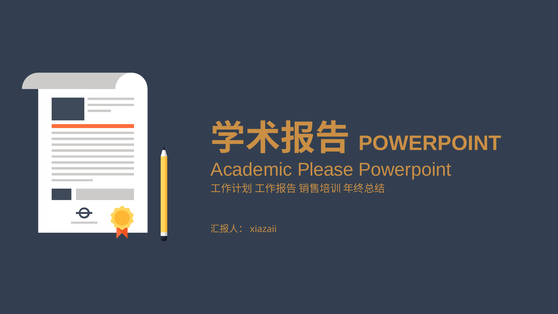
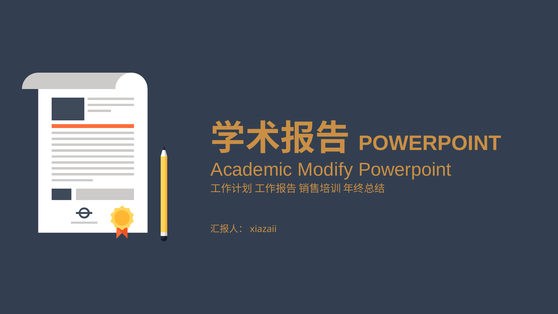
Please: Please -> Modify
